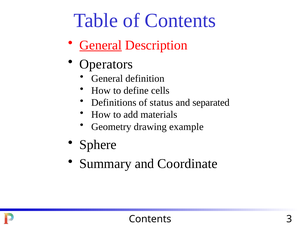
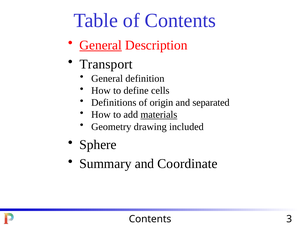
Operators: Operators -> Transport
status: status -> origin
materials underline: none -> present
example: example -> included
